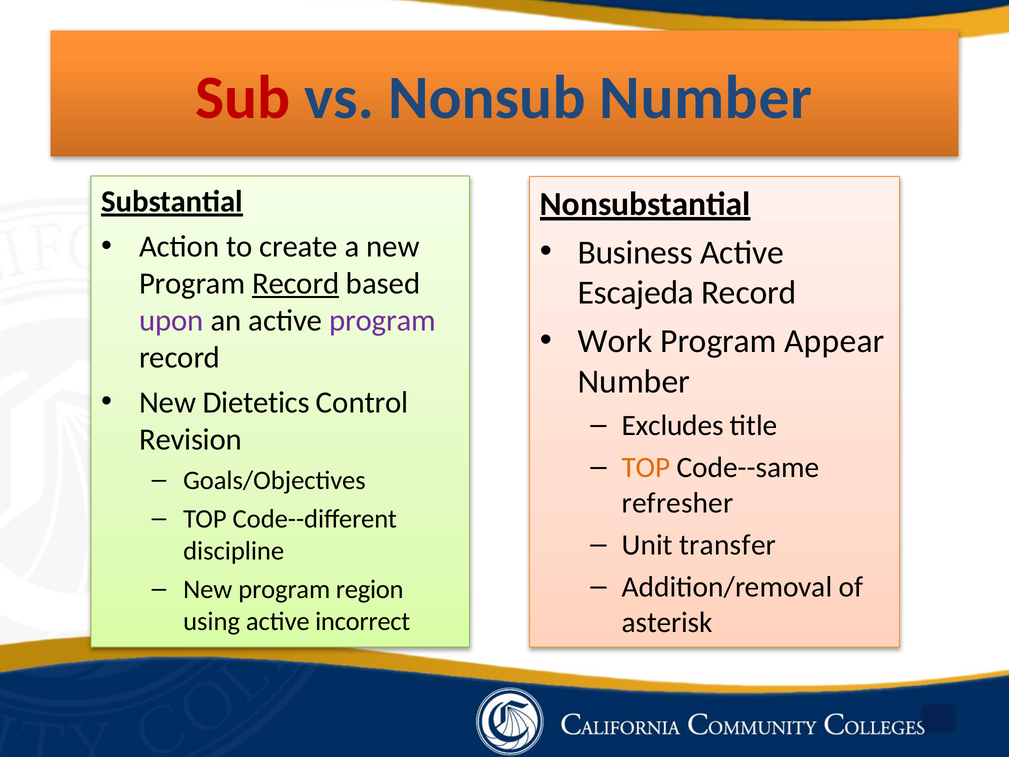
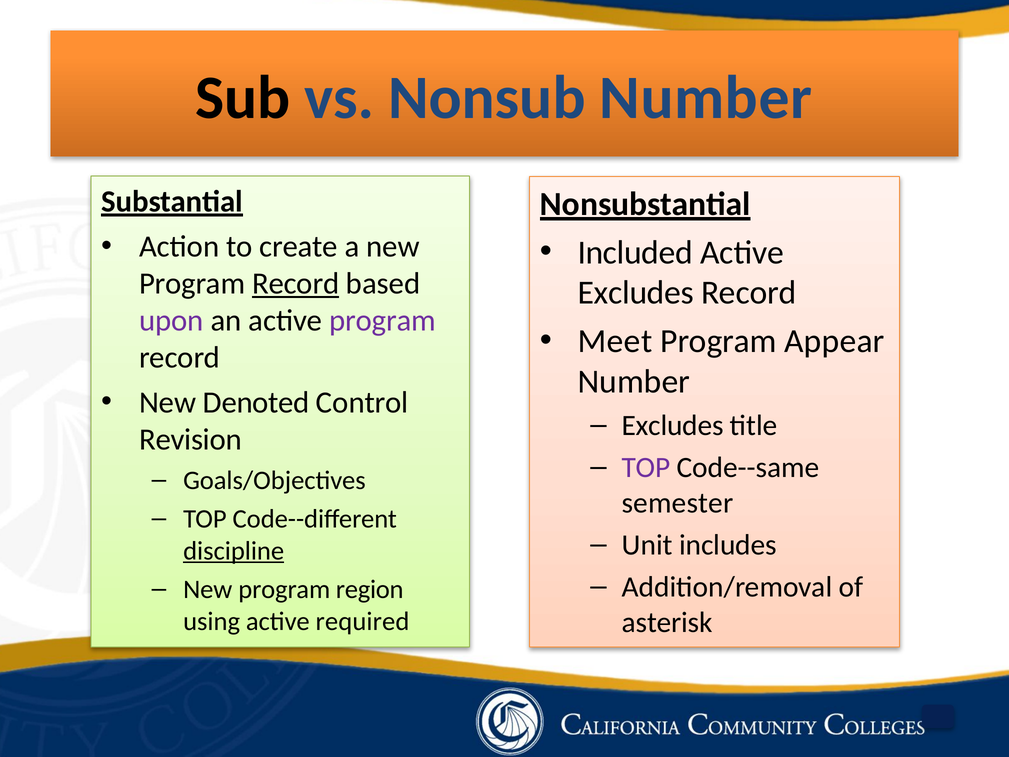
Sub colour: red -> black
Business: Business -> Included
Escajeda at (636, 293): Escajeda -> Excludes
Work: Work -> Meet
Dietetics: Dietetics -> Denoted
TOP at (646, 468) colour: orange -> purple
refresher: refresher -> semester
transfer: transfer -> includes
discipline underline: none -> present
incorrect: incorrect -> required
